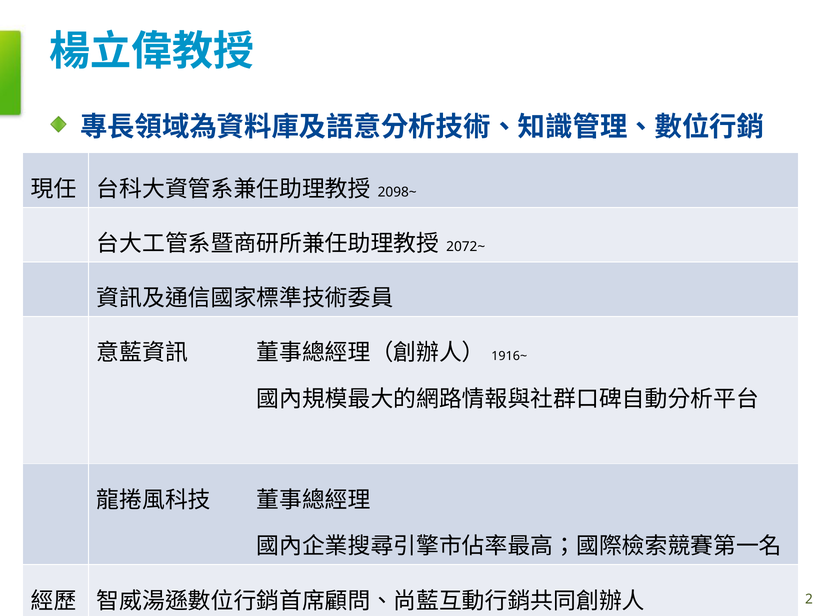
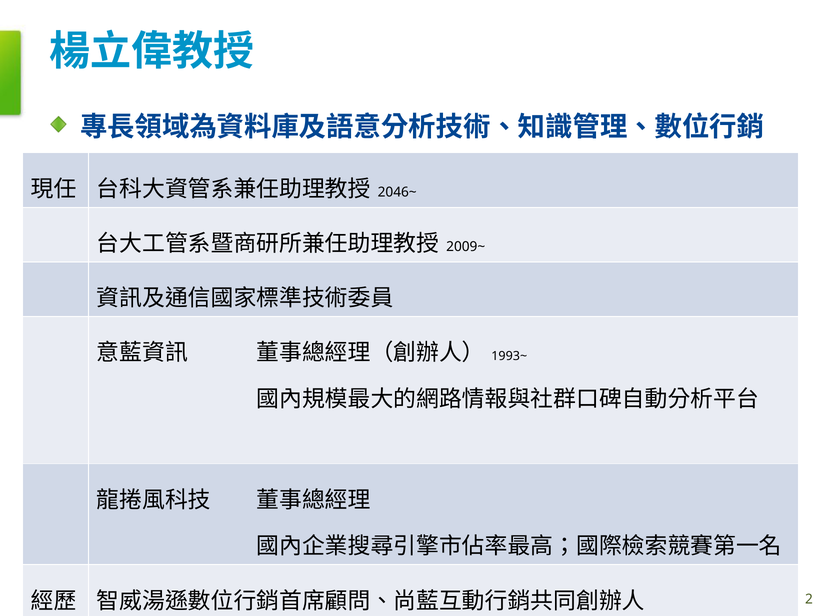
2098~: 2098~ -> 2046~
2072~: 2072~ -> 2009~
1916~: 1916~ -> 1993~
